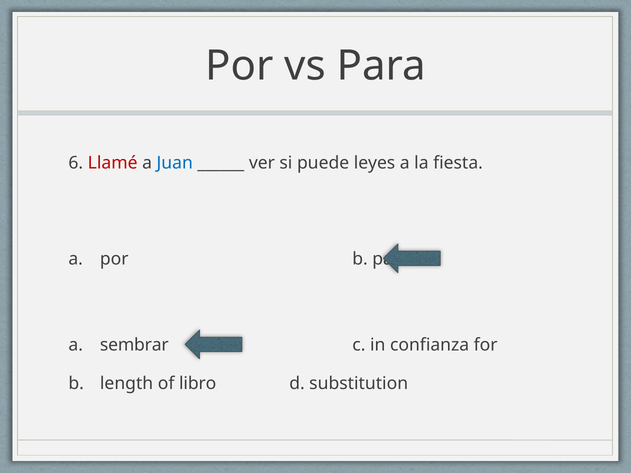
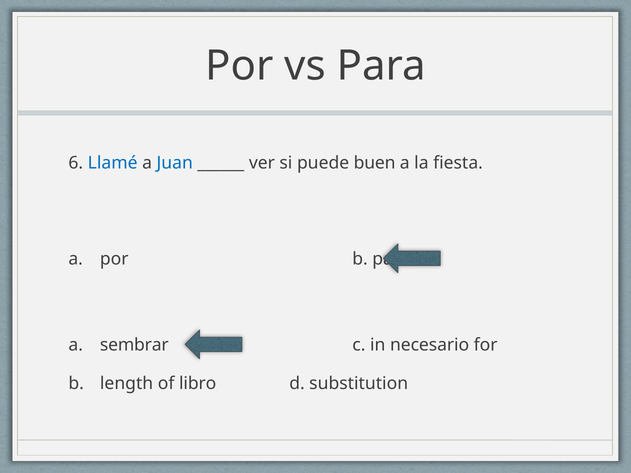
Llamé colour: red -> blue
leyes: leyes -> buen
confianza: confianza -> necesario
